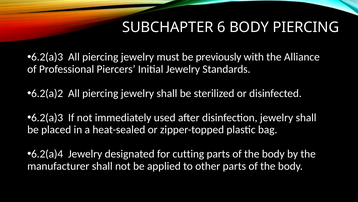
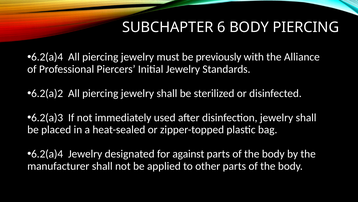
6.2(a)3 at (47, 57): 6.2(a)3 -> 6.2(a)4
cutting: cutting -> against
